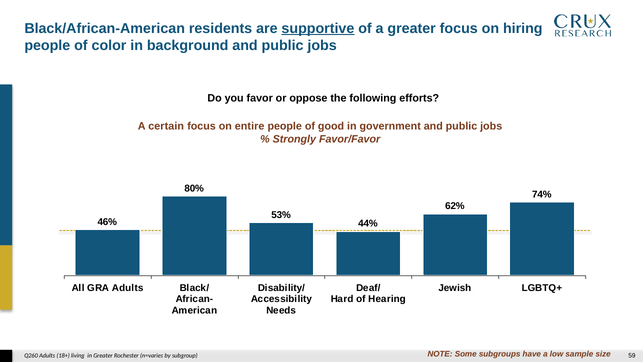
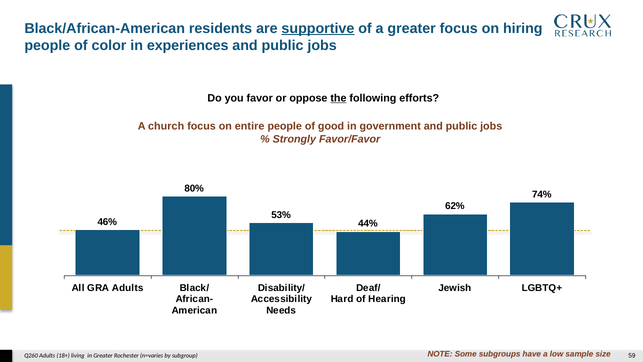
background: background -> experiences
the underline: none -> present
certain: certain -> church
